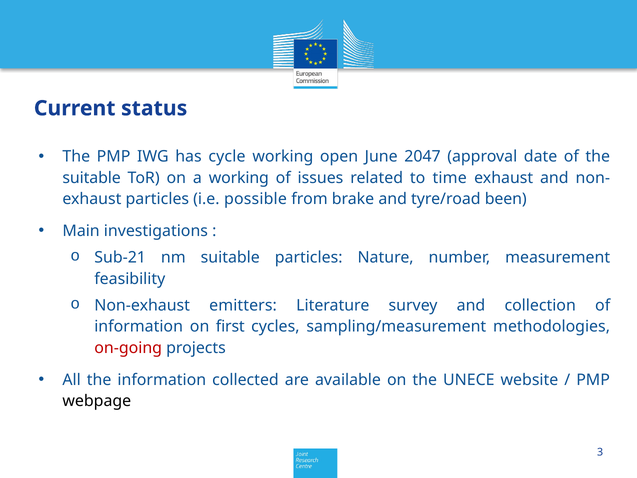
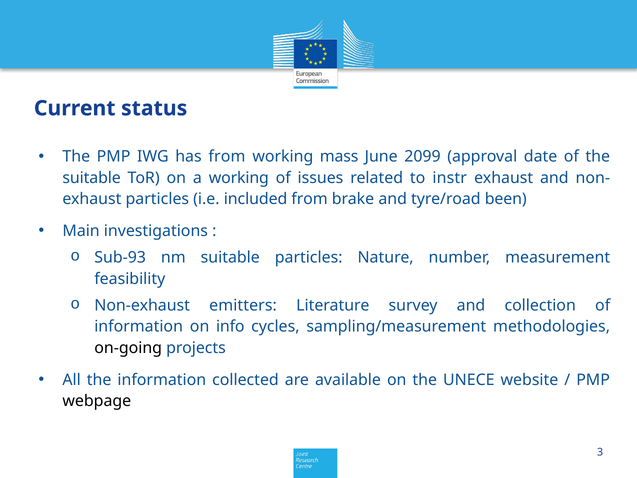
has cycle: cycle -> from
open: open -> mass
2047: 2047 -> 2099
time: time -> instr
possible: possible -> included
Sub-21: Sub-21 -> Sub-93
first: first -> info
on-going colour: red -> black
